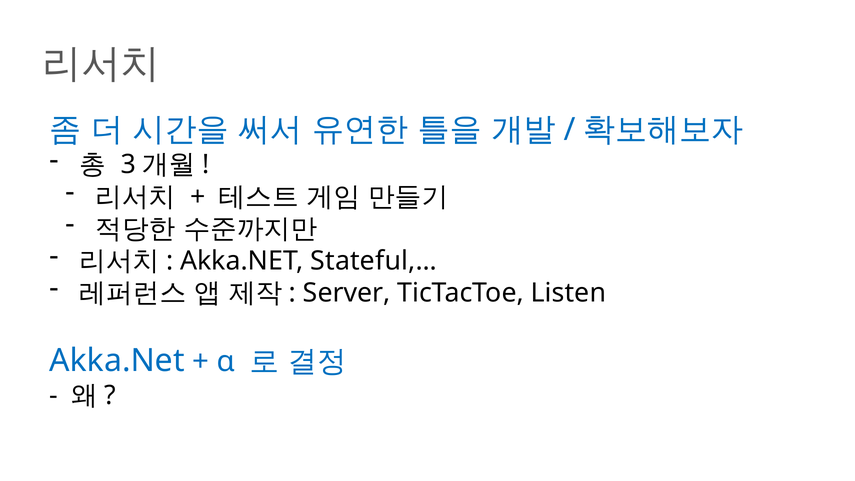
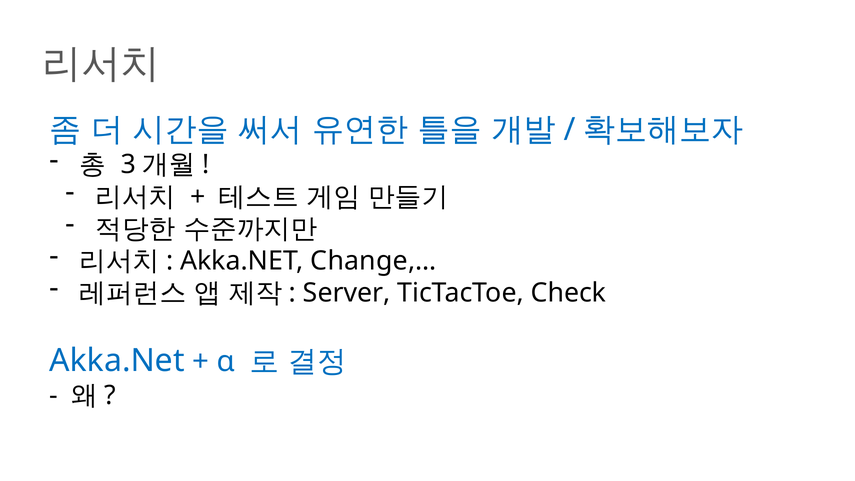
Stateful,…: Stateful,… -> Change,…
Listen: Listen -> Check
